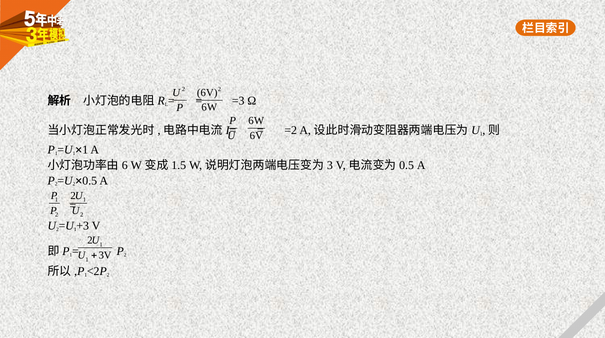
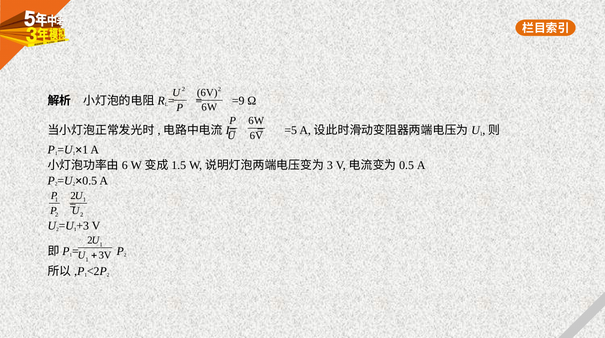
=3: =3 -> =9
=2: =2 -> =5
